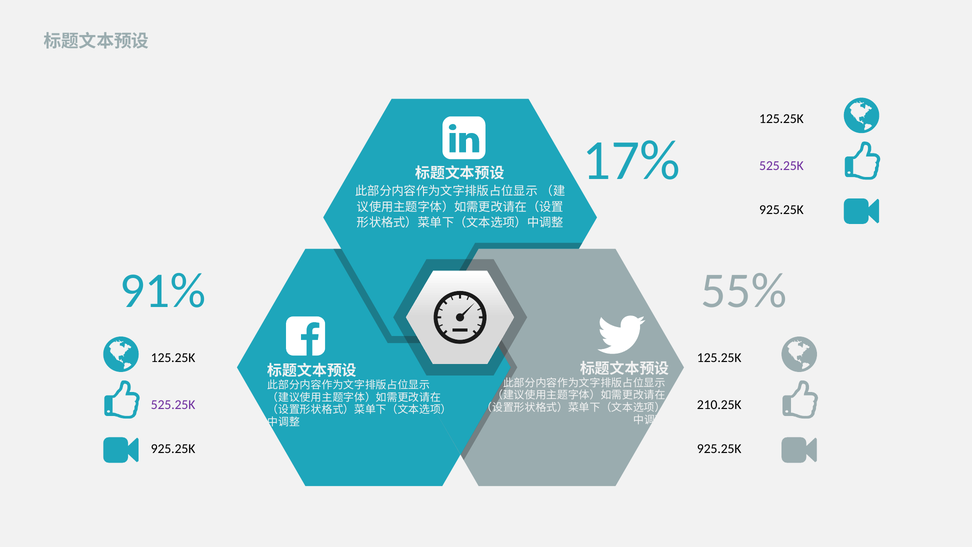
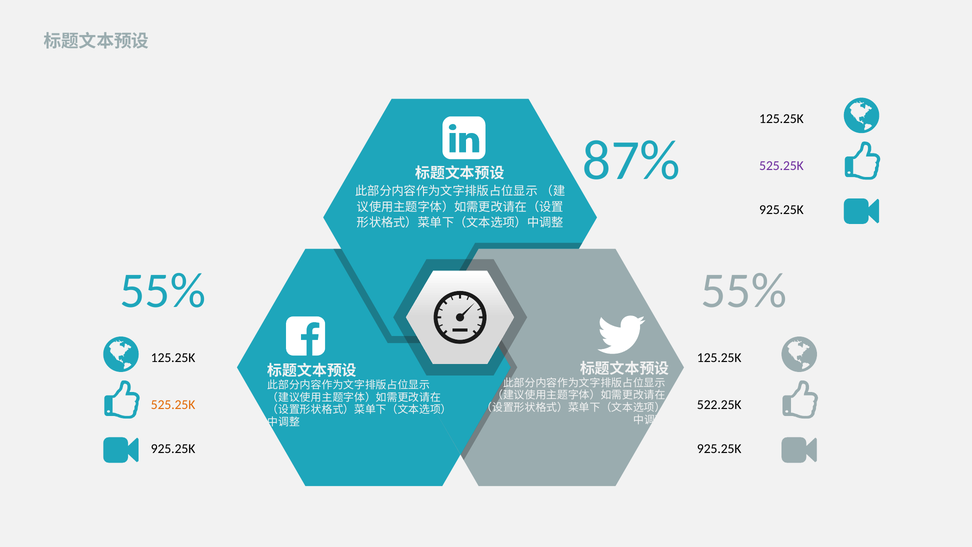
17%: 17% -> 87%
91% at (163, 291): 91% -> 55%
525.25K at (173, 404) colour: purple -> orange
210.25K: 210.25K -> 522.25K
